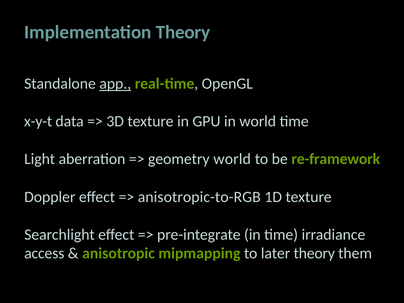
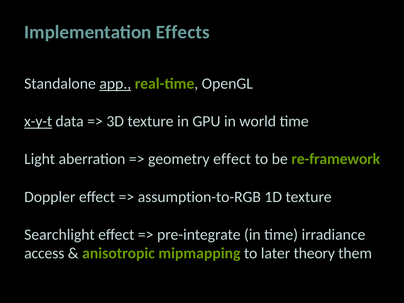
Implementation Theory: Theory -> Effects
x-y-t underline: none -> present
geometry world: world -> effect
anisotropic-to-RGB: anisotropic-to-RGB -> assumption-to-RGB
